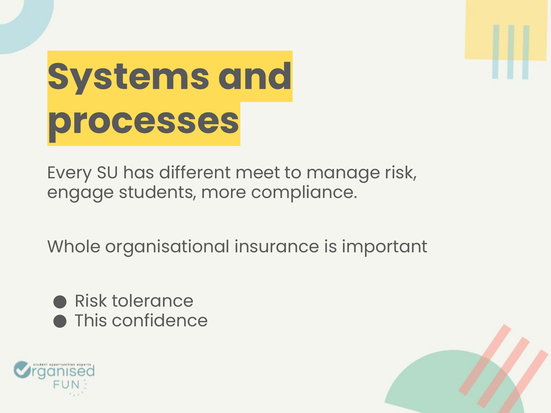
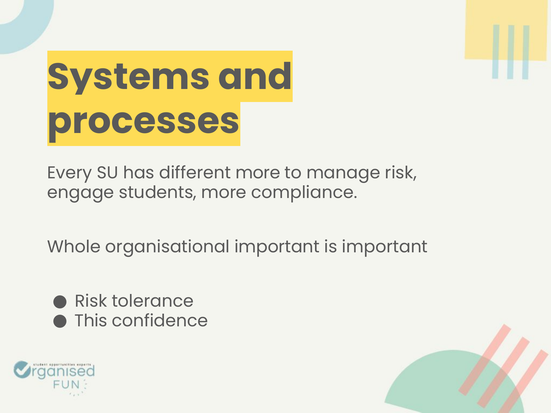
different meet: meet -> more
organisational insurance: insurance -> important
